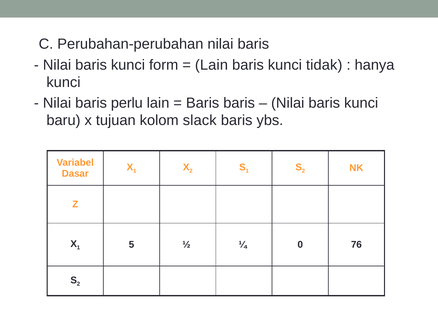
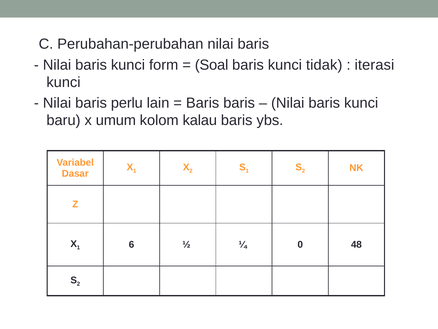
Lain at (211, 65): Lain -> Soal
hanya: hanya -> iterasi
tujuan: tujuan -> umum
slack: slack -> kalau
5: 5 -> 6
76: 76 -> 48
